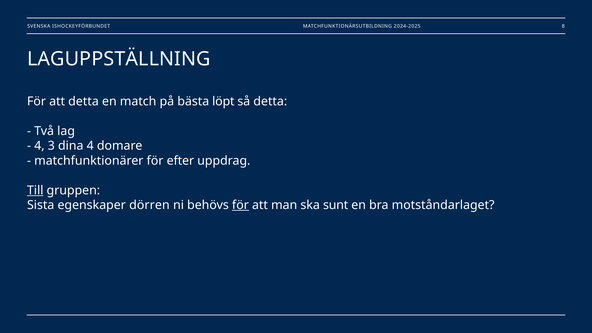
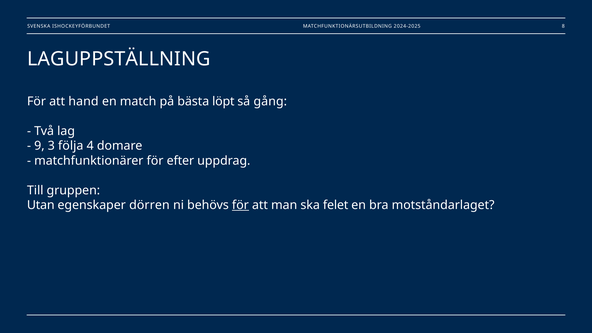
att detta: detta -> hand
så detta: detta -> gång
4 at (39, 146): 4 -> 9
dina: dina -> följa
Till underline: present -> none
Sista: Sista -> Utan
sunt: sunt -> felet
